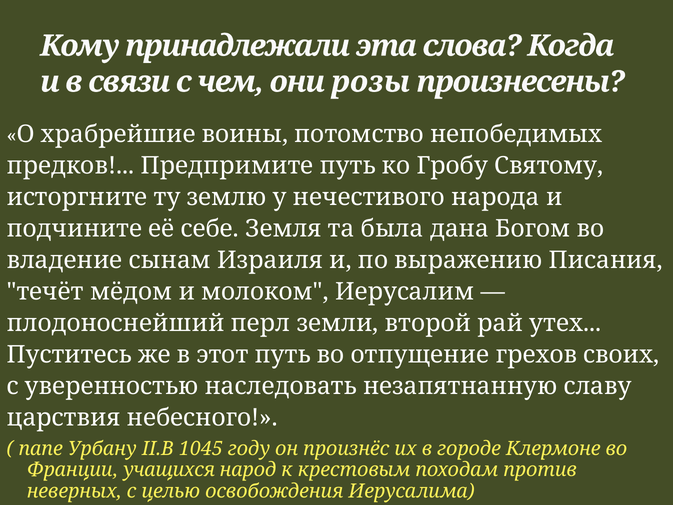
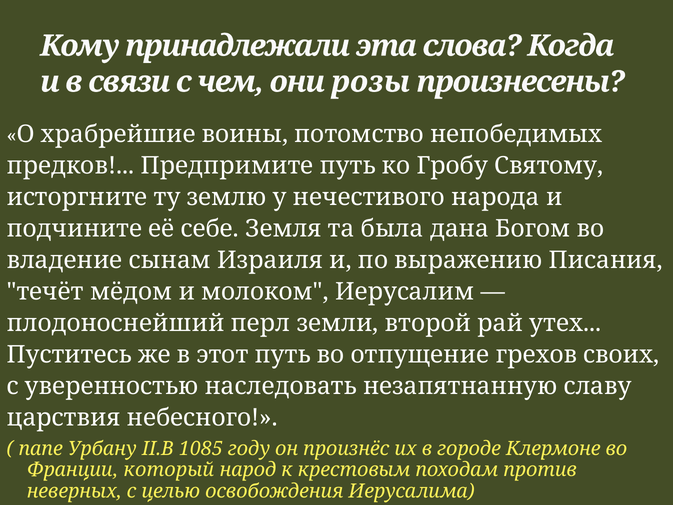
1045: 1045 -> 1085
учащихся: учащихся -> который
